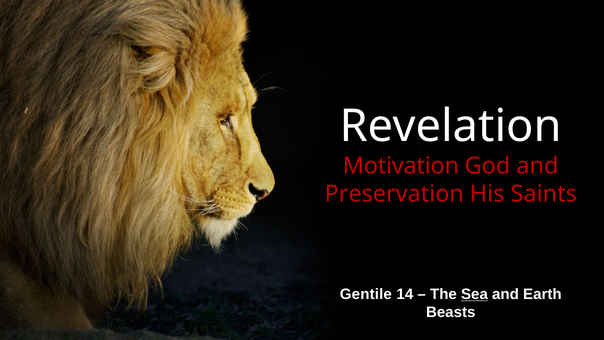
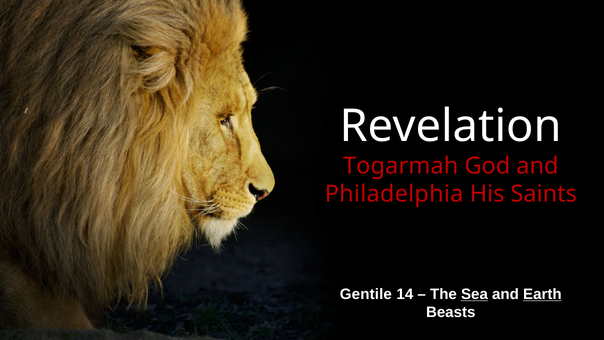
Motivation: Motivation -> Togarmah
Preservation: Preservation -> Philadelphia
Earth underline: none -> present
